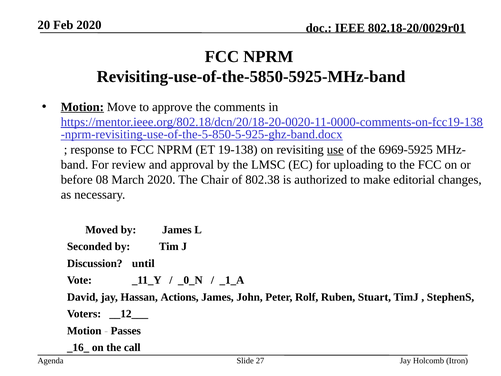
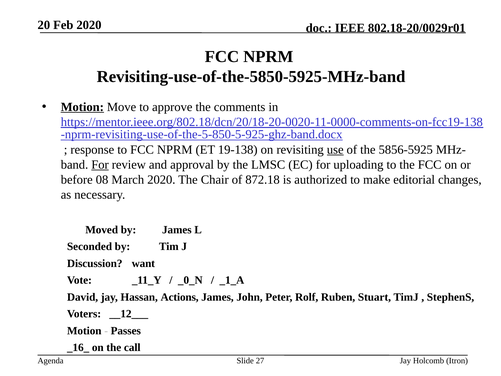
6969-5925: 6969-5925 -> 5856-5925
For at (100, 164) underline: none -> present
802.38: 802.38 -> 872.18
until: until -> want
